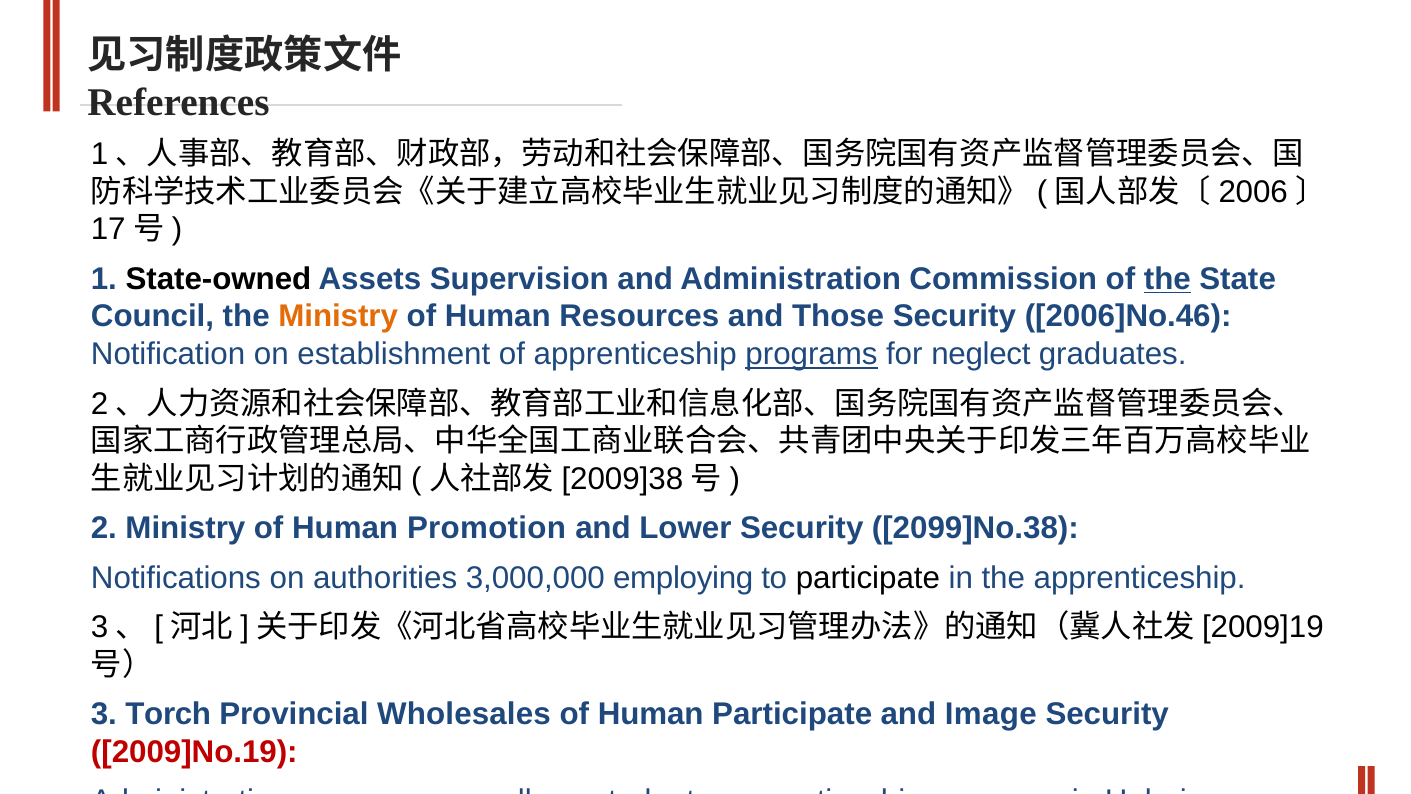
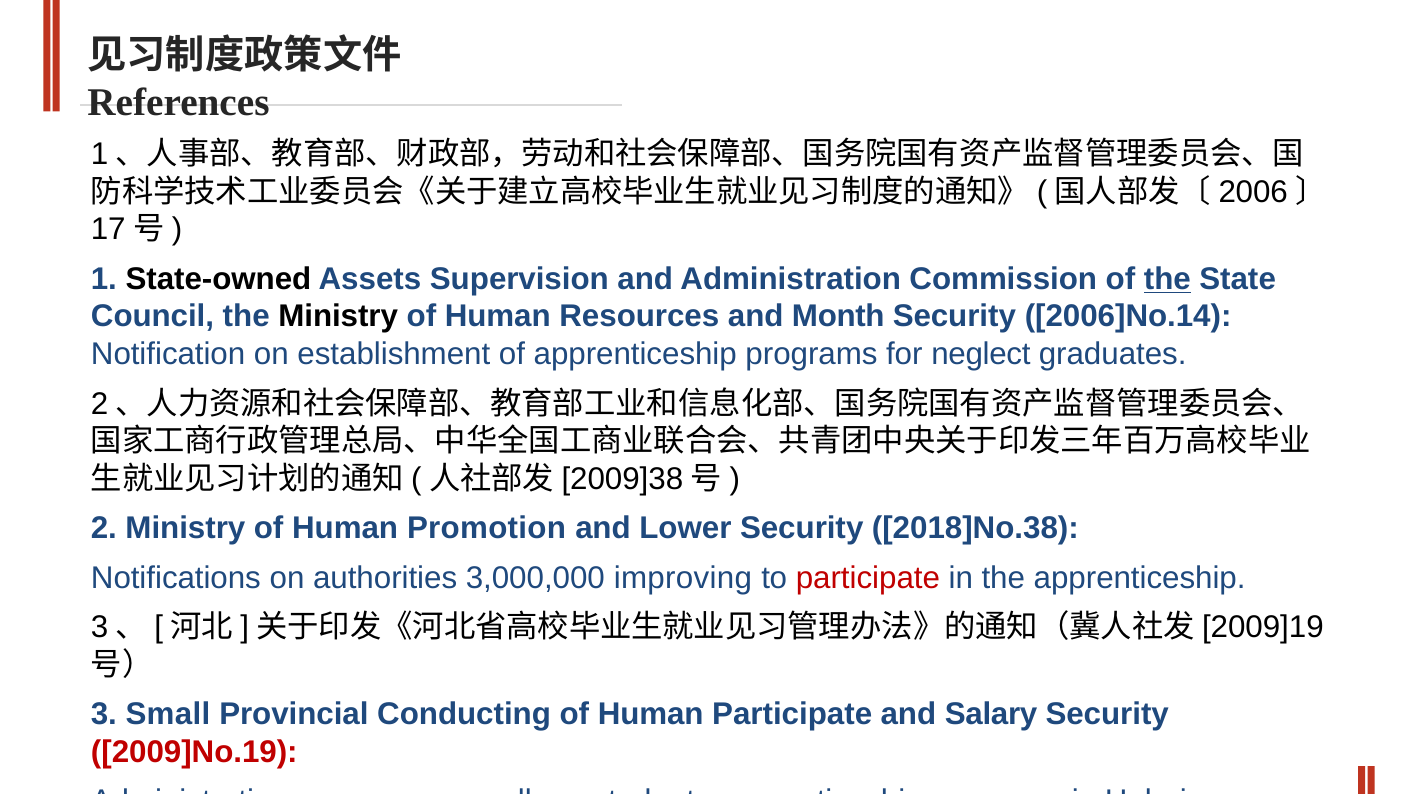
Ministry at (338, 317) colour: orange -> black
Those: Those -> Month
2006]No.46: 2006]No.46 -> 2006]No.14
programs at (812, 354) underline: present -> none
2099]No.38: 2099]No.38 -> 2018]No.38
employing: employing -> improving
participate at (868, 578) colour: black -> red
Torch: Torch -> Small
Wholesales: Wholesales -> Conducting
Image: Image -> Salary
